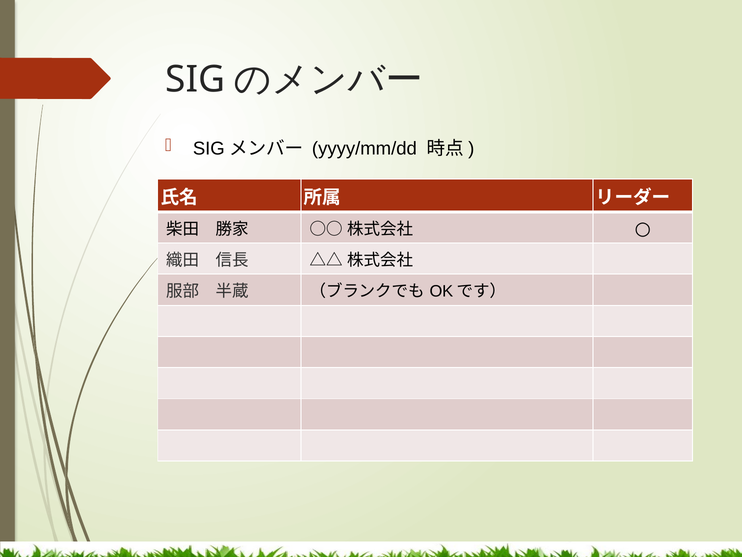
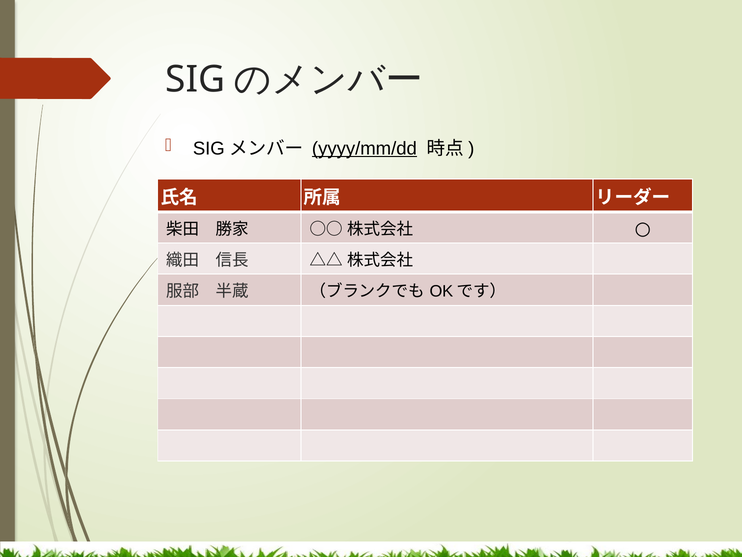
yyyy/mm/dd underline: none -> present
